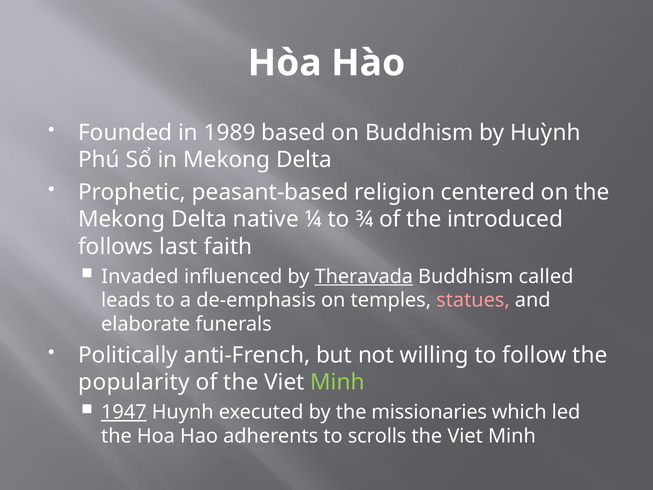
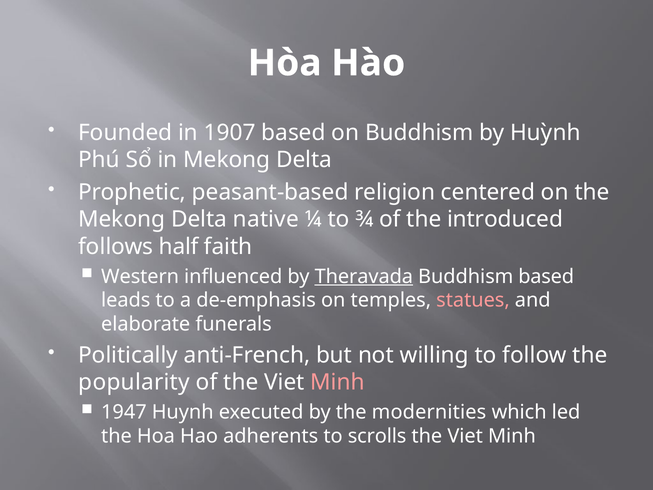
1989: 1989 -> 1907
last: last -> half
Invaded: Invaded -> Western
Buddhism called: called -> based
Minh at (338, 382) colour: light green -> pink
1947 underline: present -> none
missionaries: missionaries -> modernities
